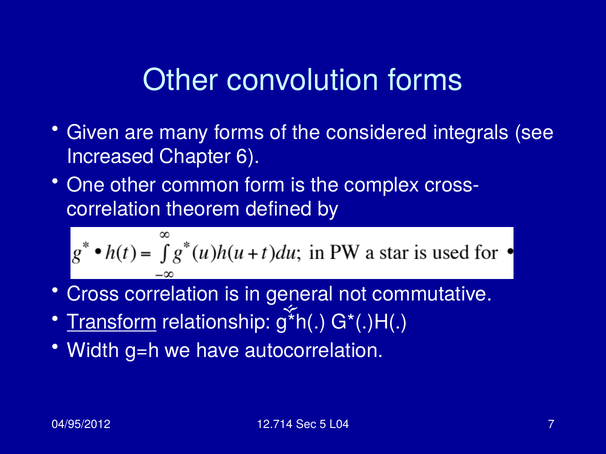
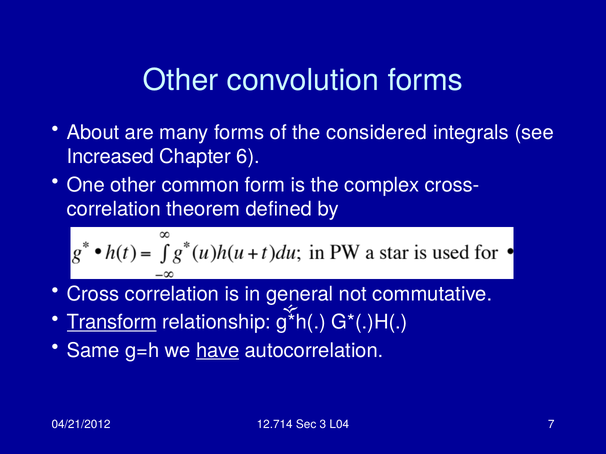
Given: Given -> About
Width: Width -> Same
have underline: none -> present
04/95/2012: 04/95/2012 -> 04/21/2012
5: 5 -> 3
